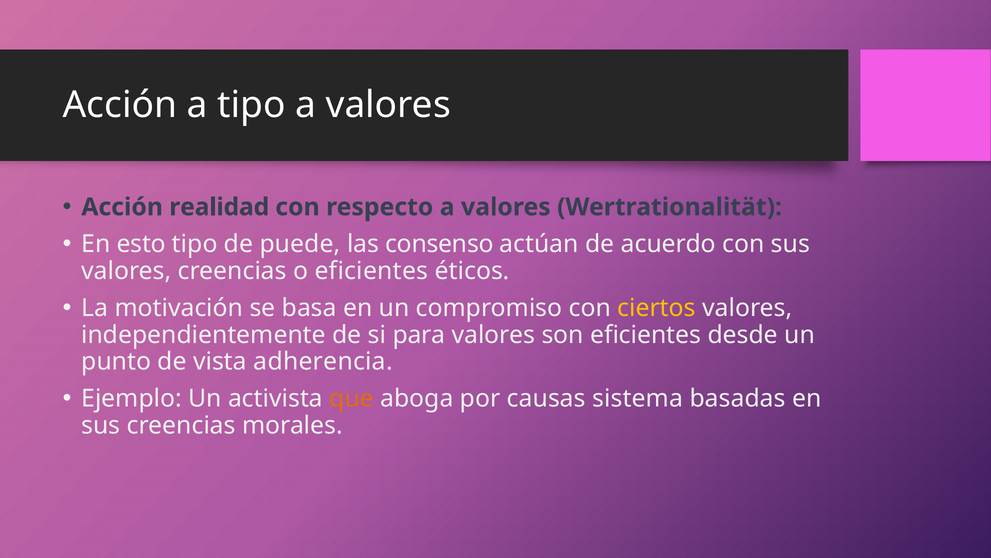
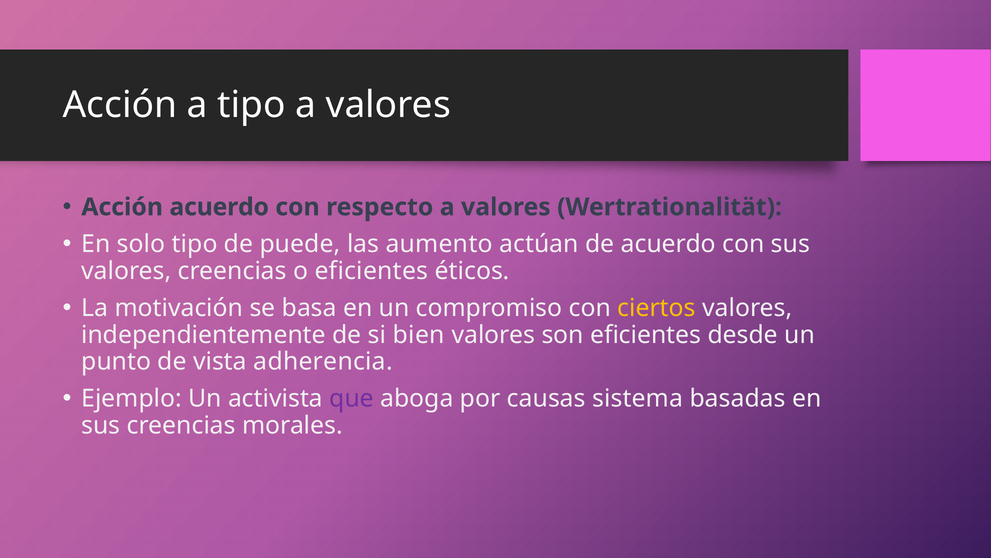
Acción realidad: realidad -> acuerdo
esto: esto -> solo
consenso: consenso -> aumento
para: para -> bien
que colour: orange -> purple
